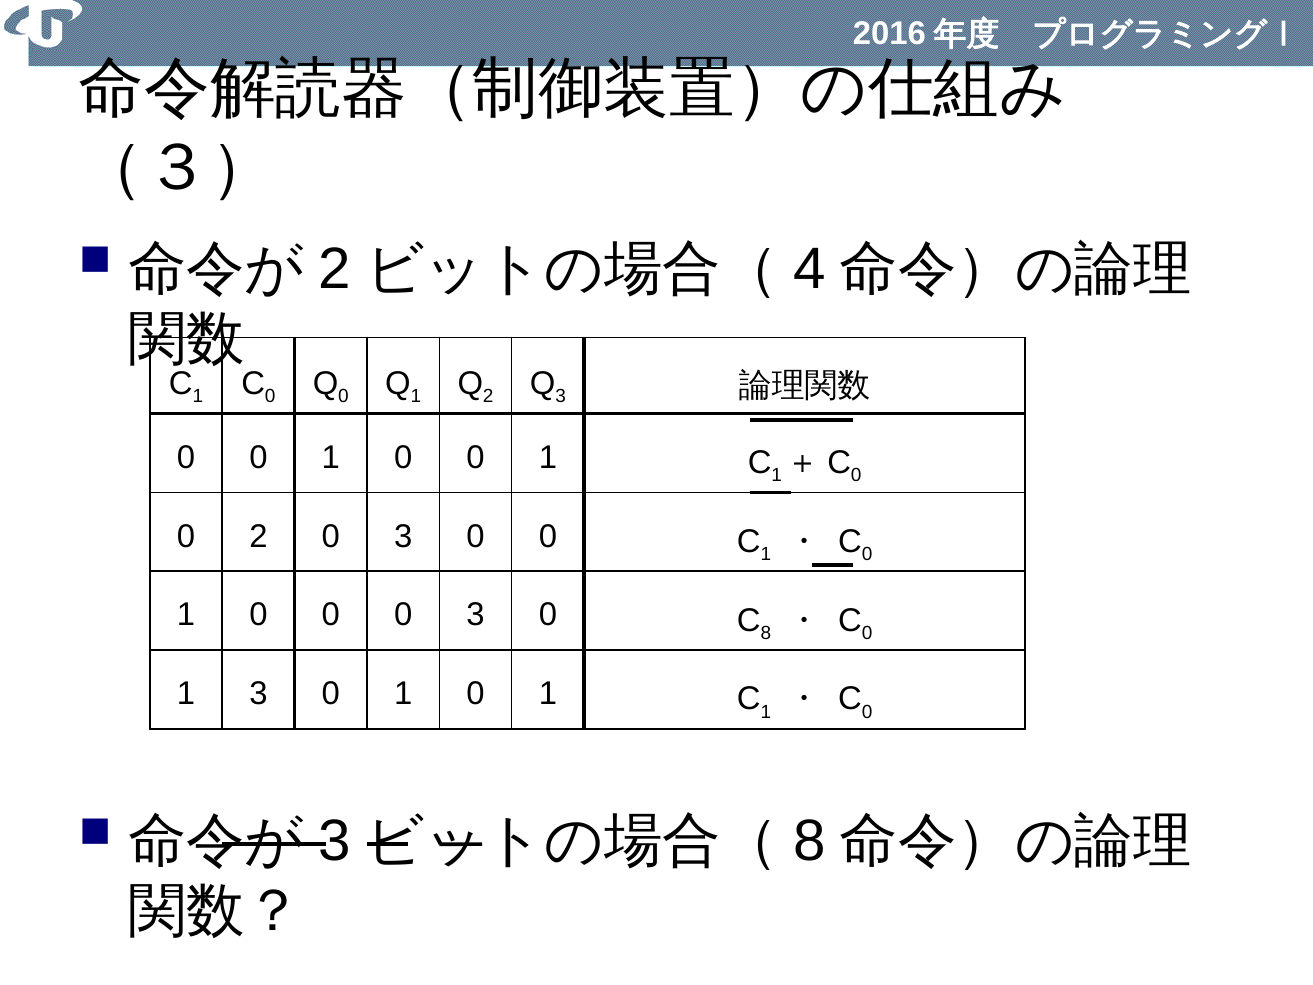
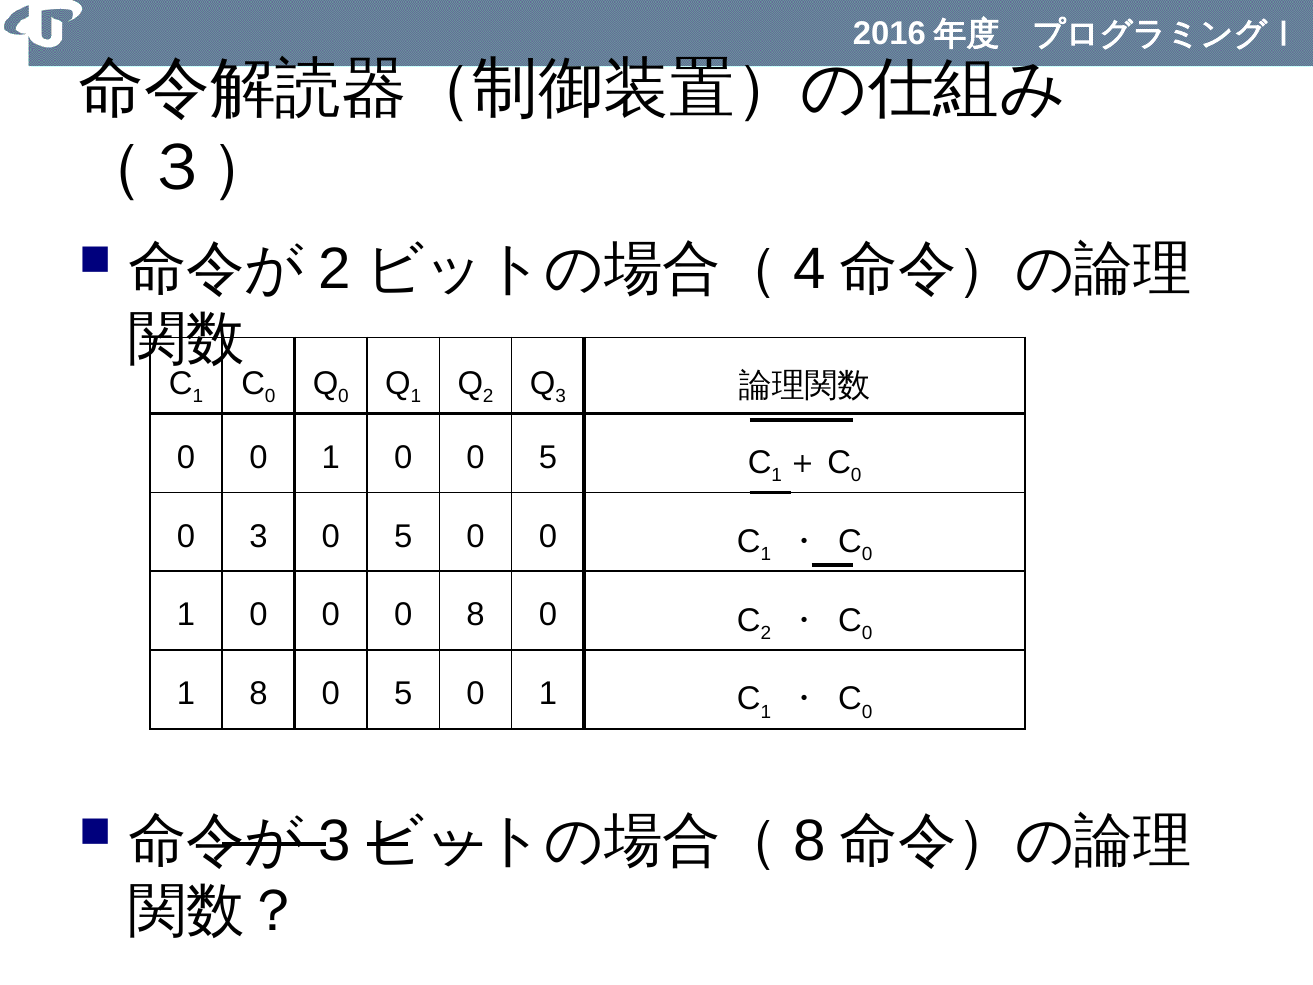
1 0 0 1: 1 -> 5
0 2: 2 -> 3
3 at (403, 536): 3 -> 5
0 0 3: 3 -> 8
8 at (766, 633): 8 -> 2
1 3: 3 -> 8
1 at (403, 694): 1 -> 5
